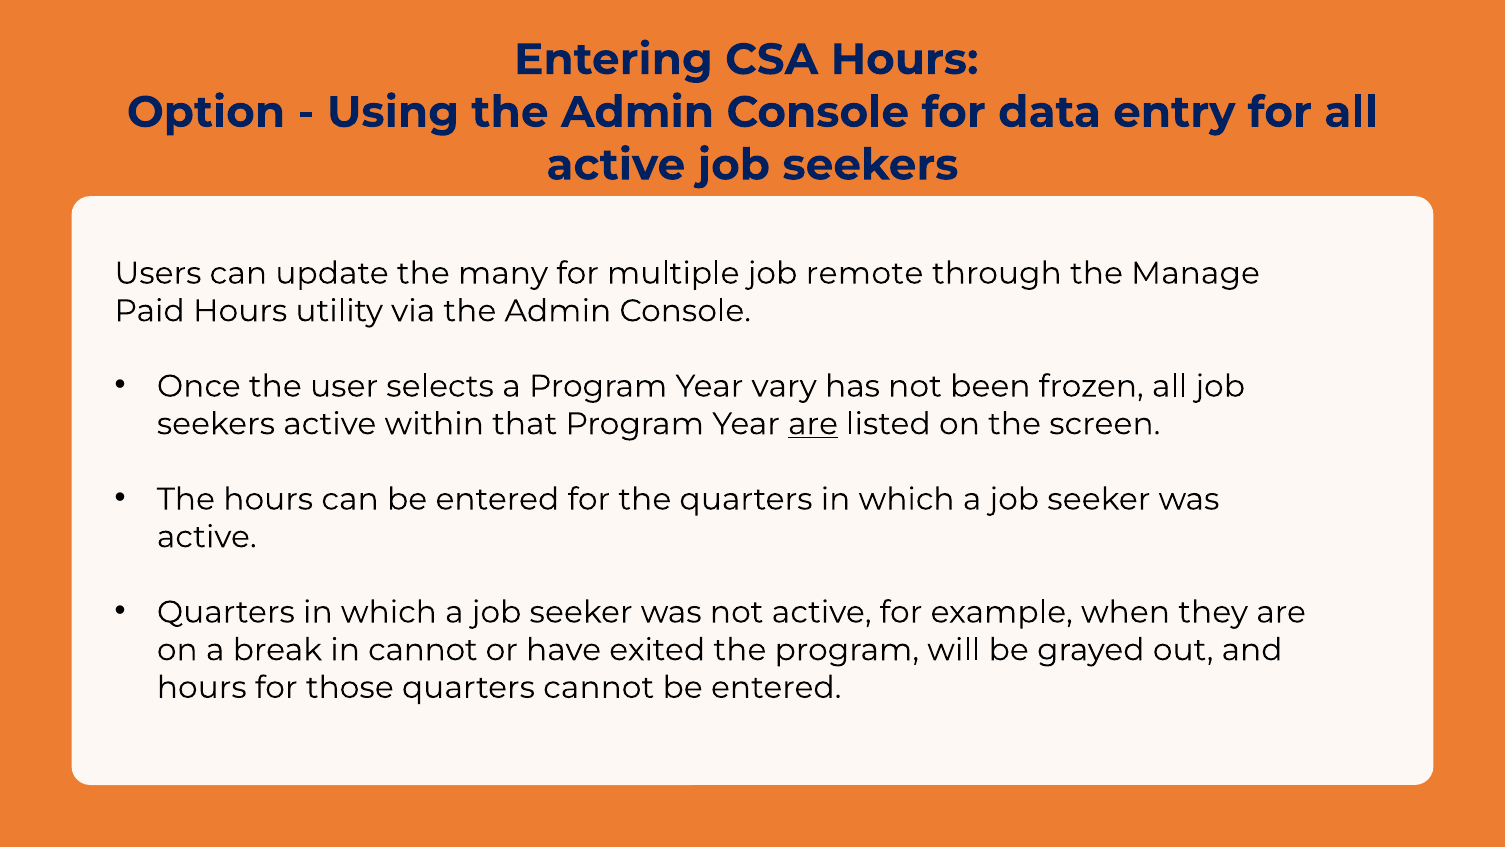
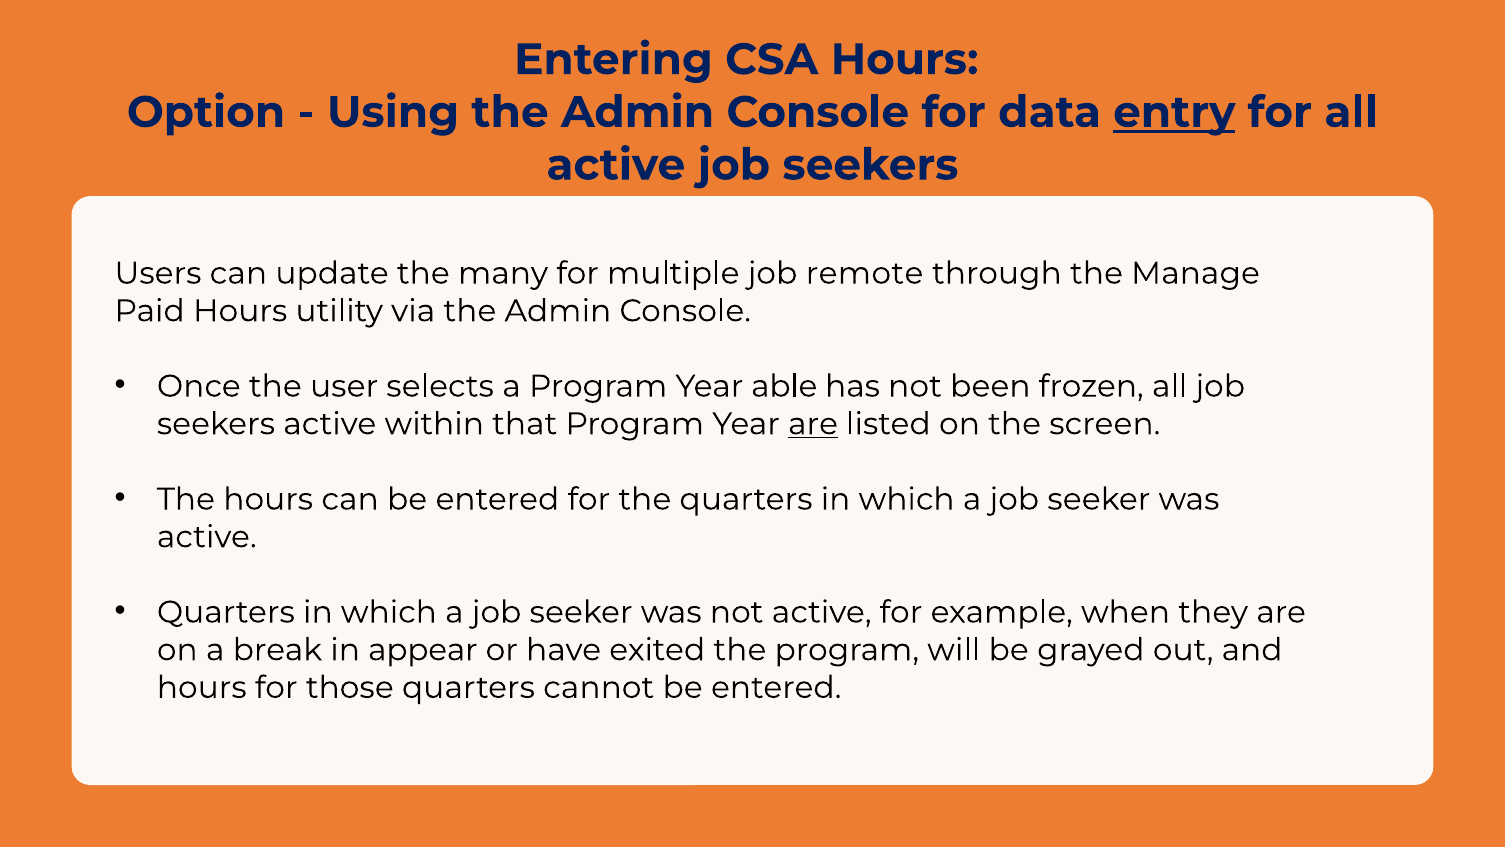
entry underline: none -> present
vary: vary -> able
in cannot: cannot -> appear
